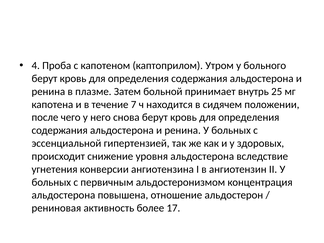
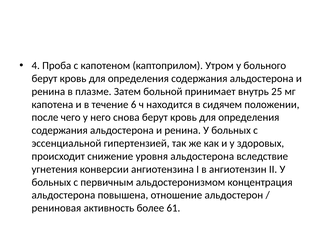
7: 7 -> 6
17: 17 -> 61
